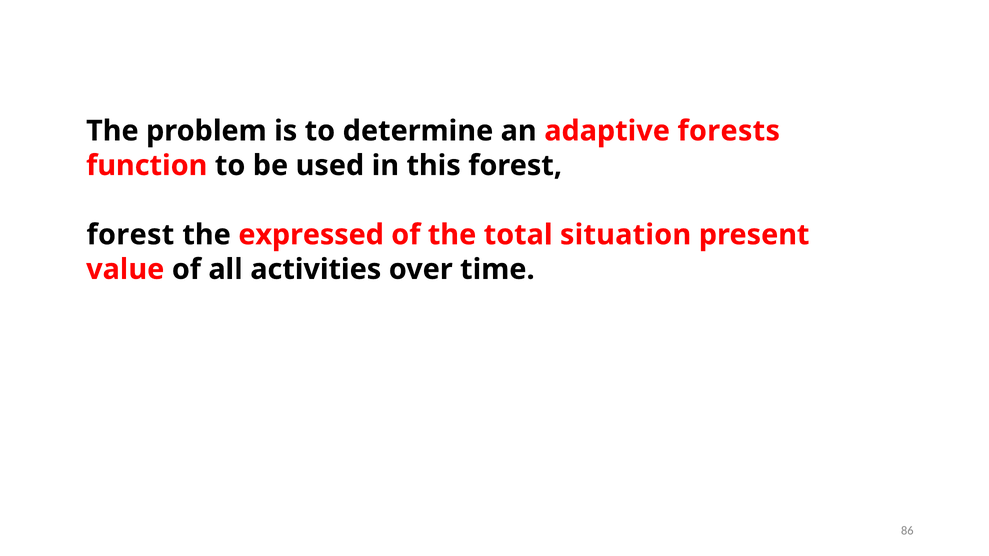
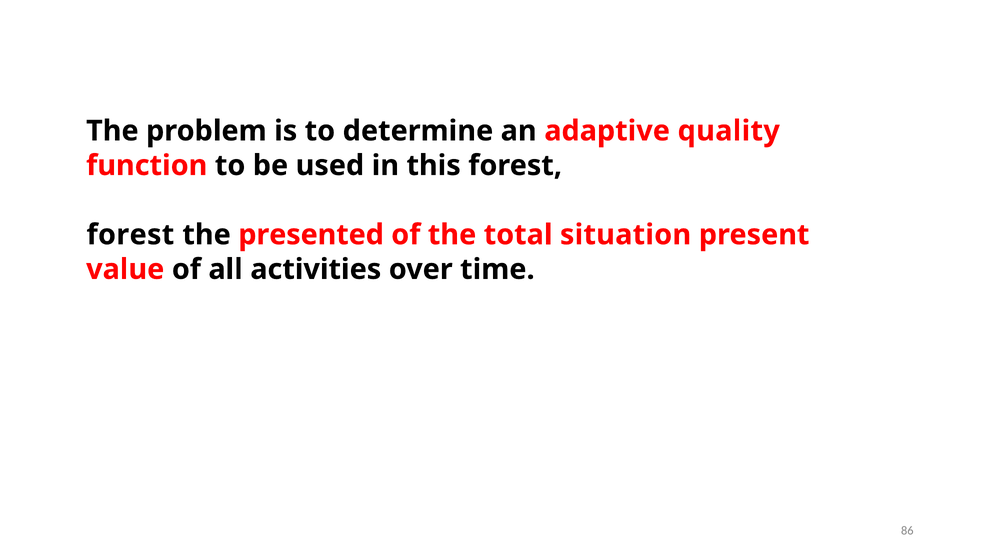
forests: forests -> quality
expressed: expressed -> presented
